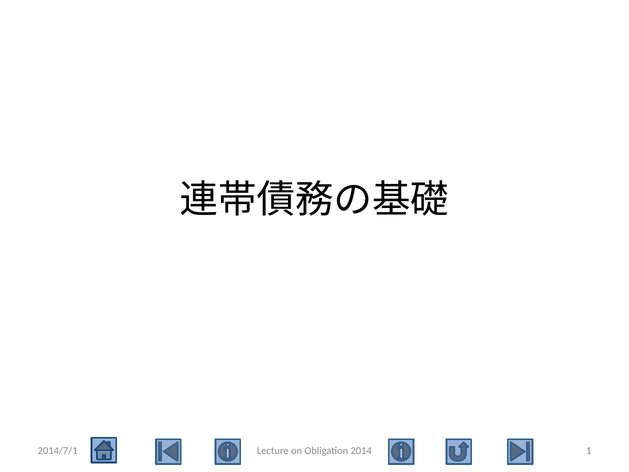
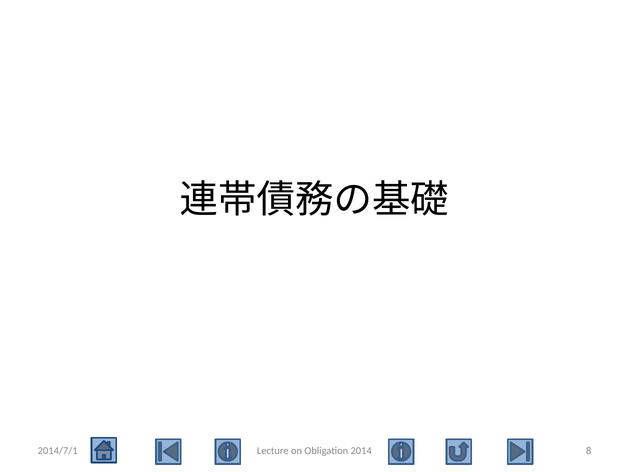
1: 1 -> 8
